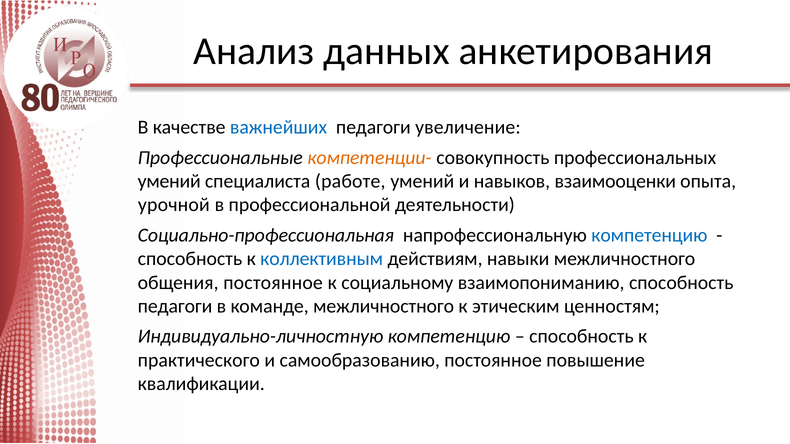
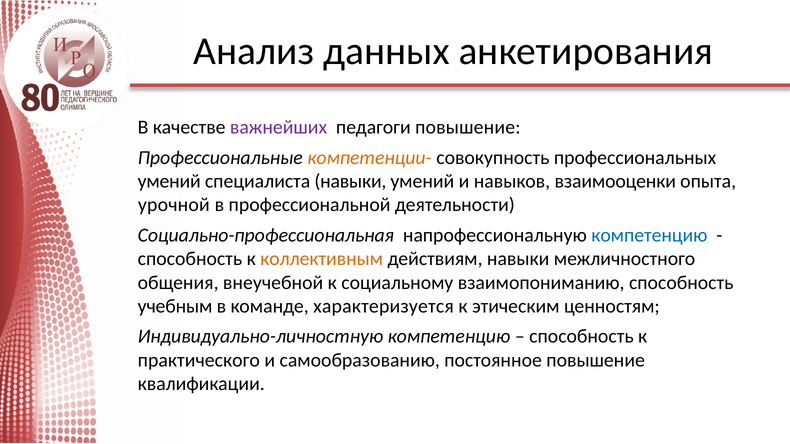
важнейших colour: blue -> purple
педагоги увеличение: увеличение -> повышение
специалиста работе: работе -> навыки
коллективным colour: blue -> orange
общения постоянное: постоянное -> внеучебной
педагоги at (175, 306): педагоги -> учебным
команде межличностного: межличностного -> характеризуется
